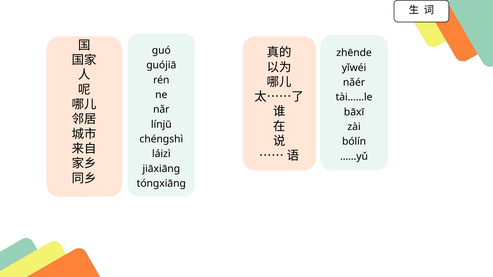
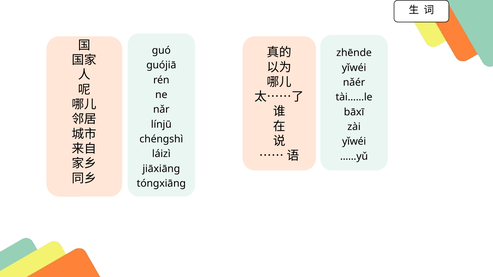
bólín at (354, 142): bólín -> yǐwéi
